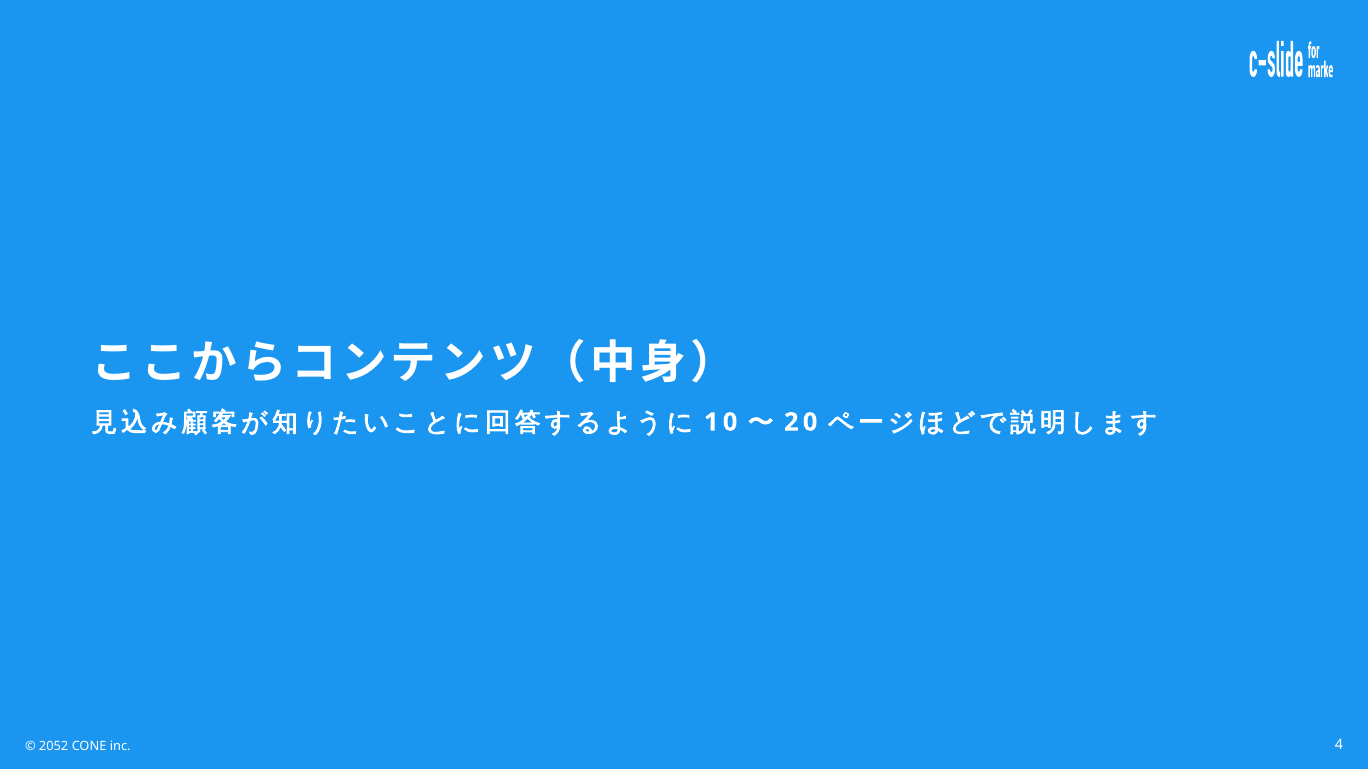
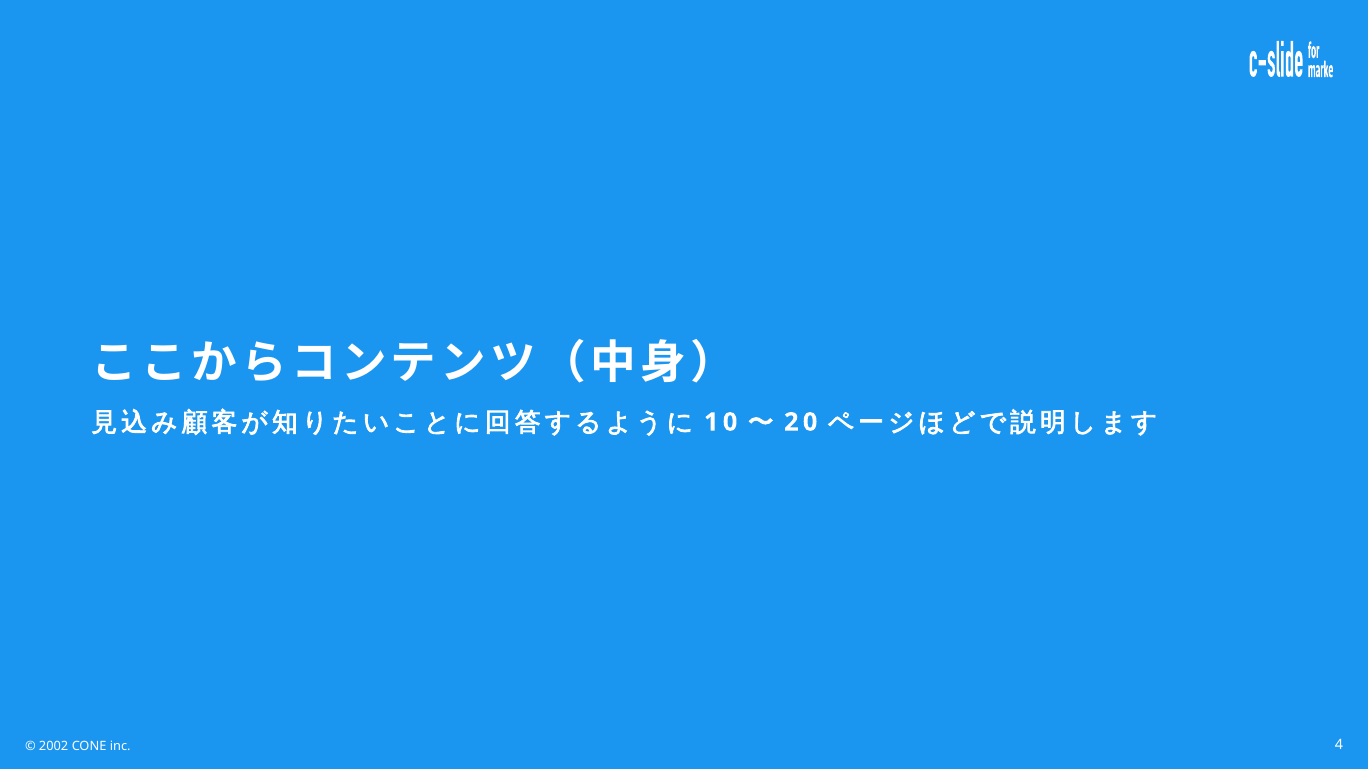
2052: 2052 -> 2002
